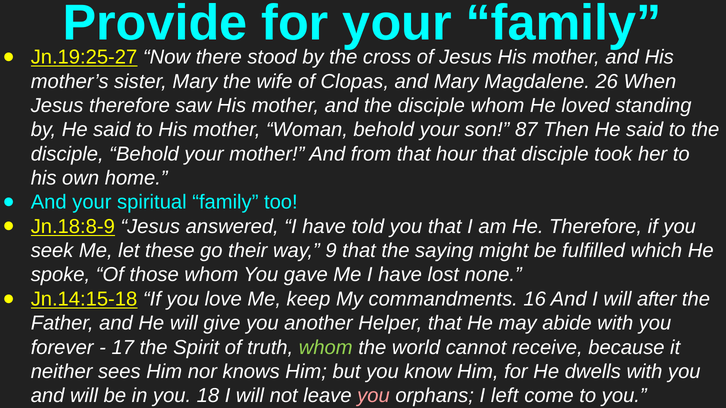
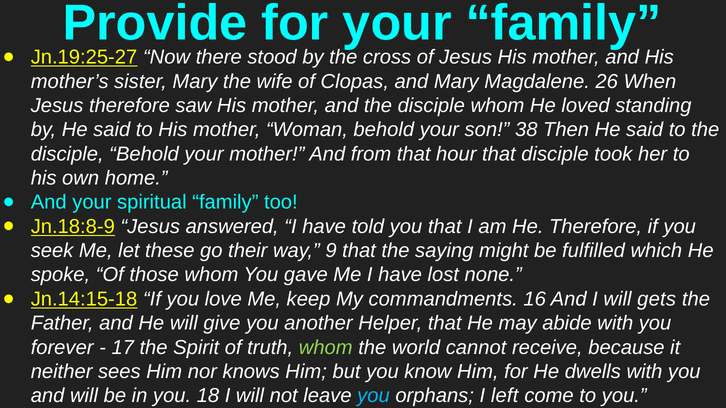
87: 87 -> 38
after: after -> gets
you at (373, 396) colour: pink -> light blue
